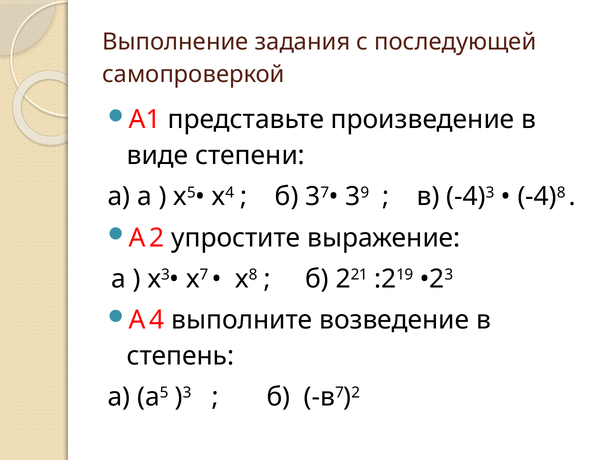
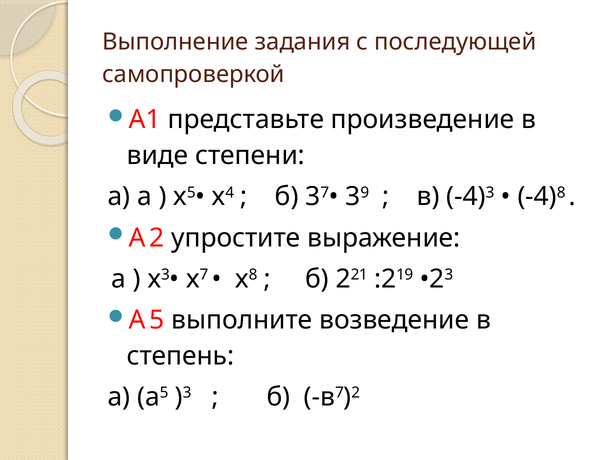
4: 4 -> 5
